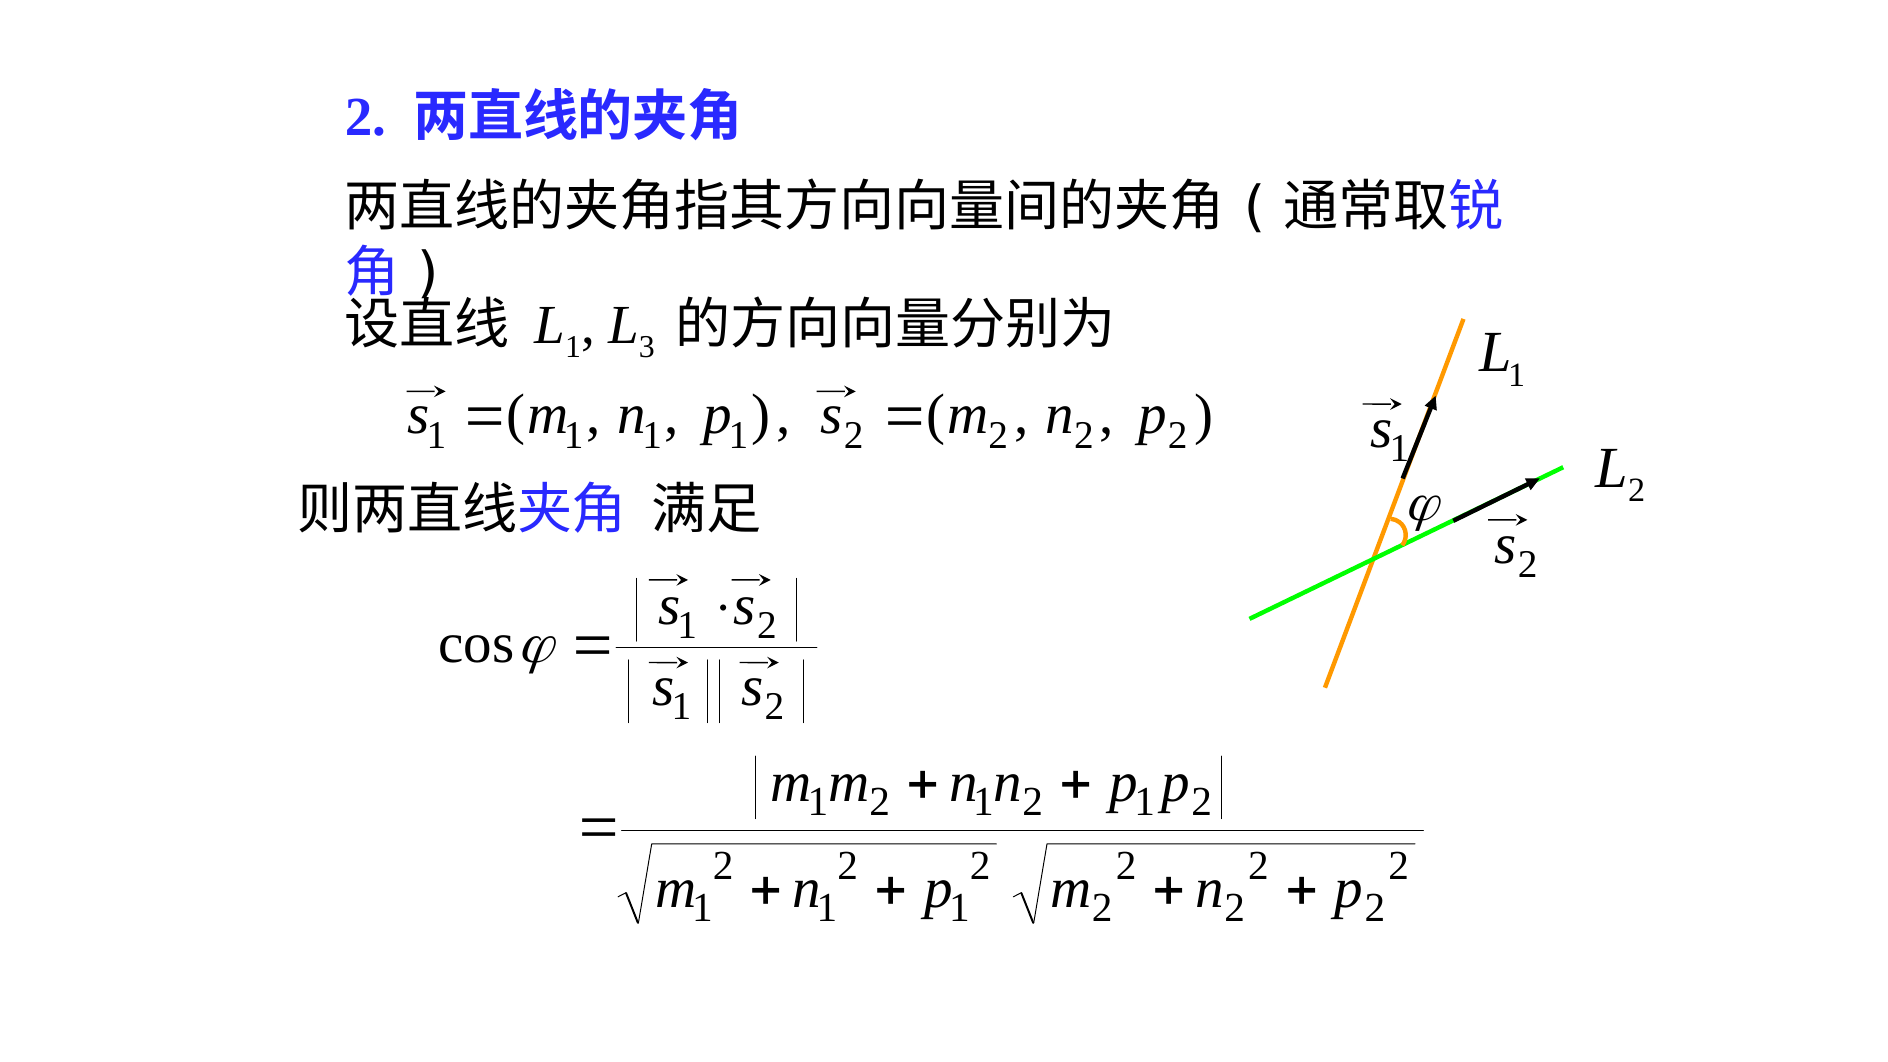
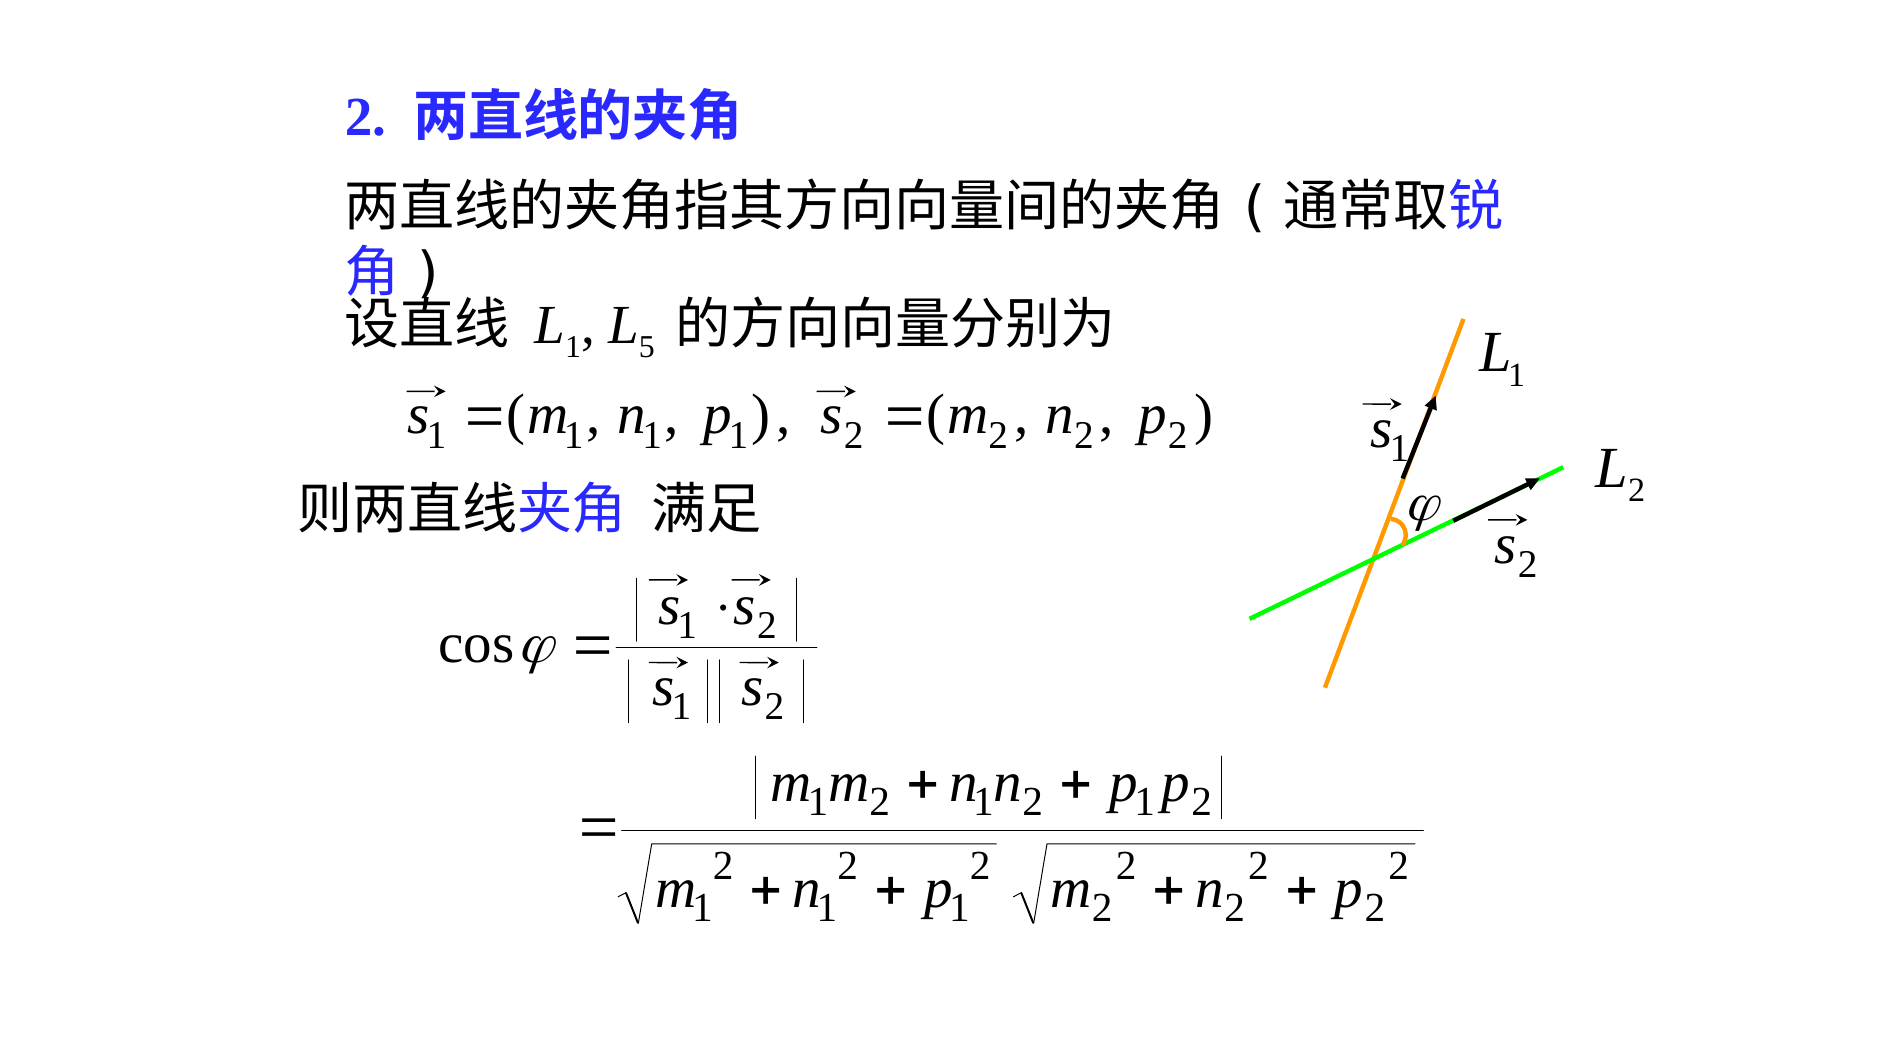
3: 3 -> 5
